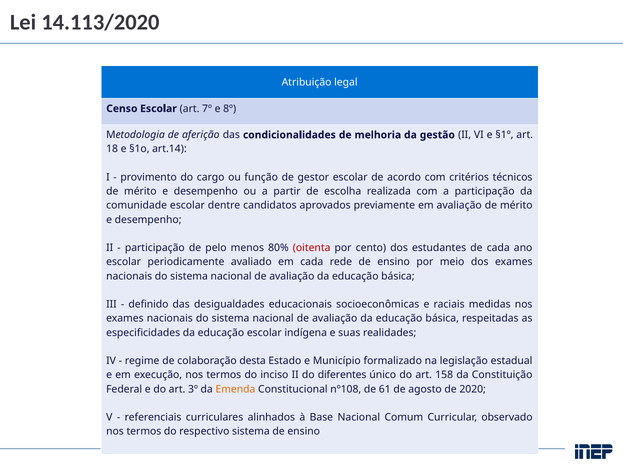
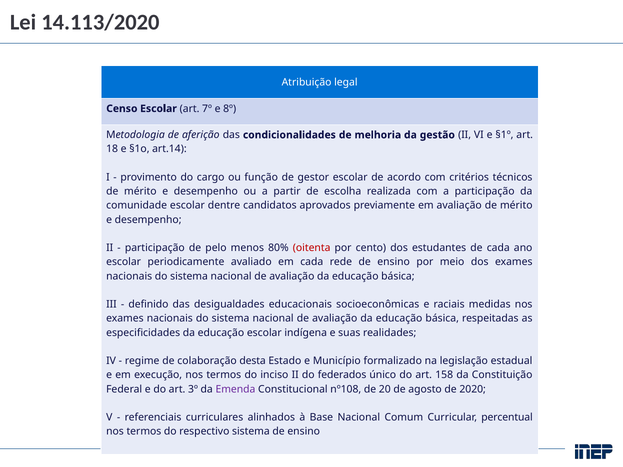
diferentes: diferentes -> federados
Emenda colour: orange -> purple
61: 61 -> 20
observado: observado -> percentual
